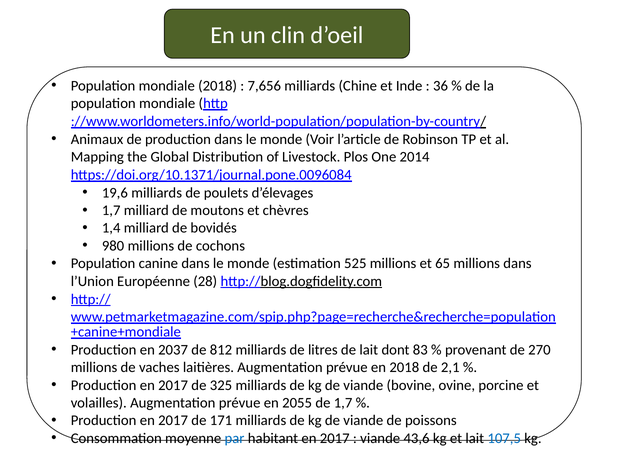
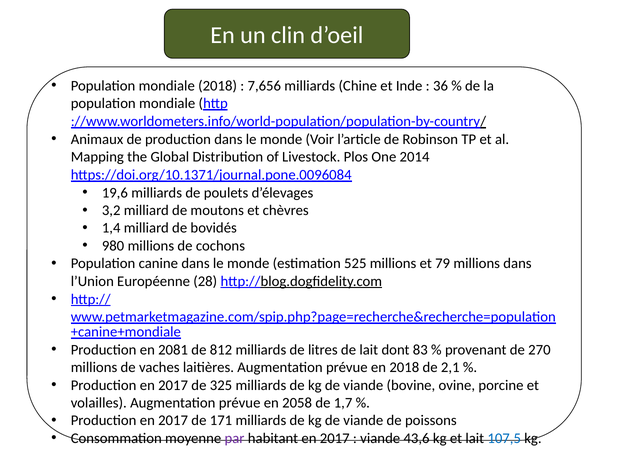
1,7 at (111, 210): 1,7 -> 3,2
65: 65 -> 79
2037: 2037 -> 2081
2055: 2055 -> 2058
par colour: blue -> purple
